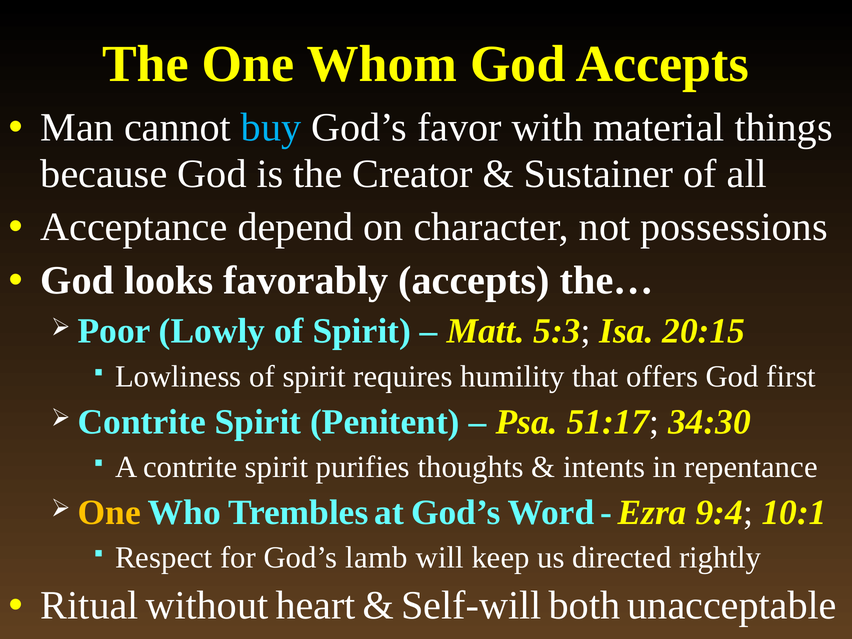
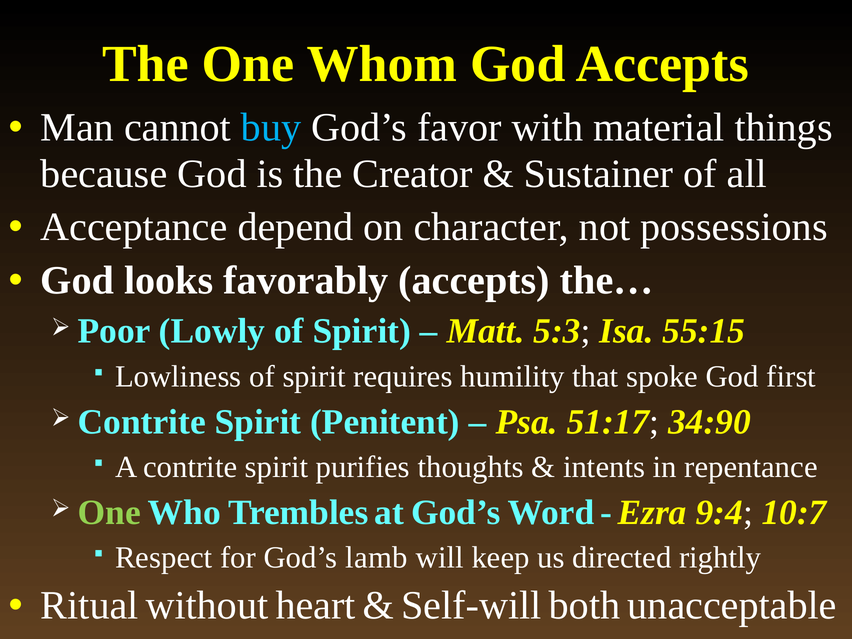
20:15: 20:15 -> 55:15
offers: offers -> spoke
34:30: 34:30 -> 34:90
One at (109, 512) colour: yellow -> light green
10:1: 10:1 -> 10:7
